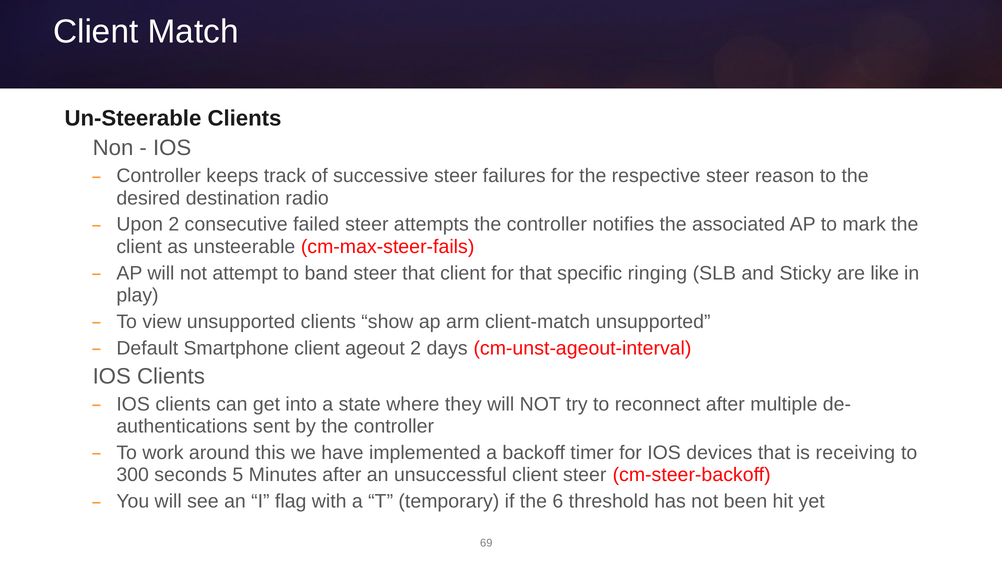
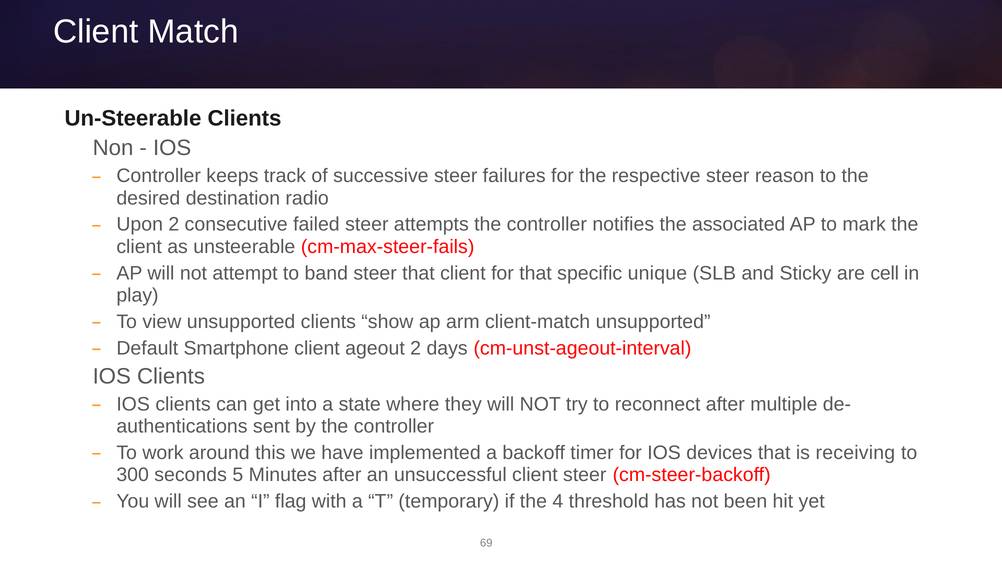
ringing: ringing -> unique
like: like -> cell
6: 6 -> 4
